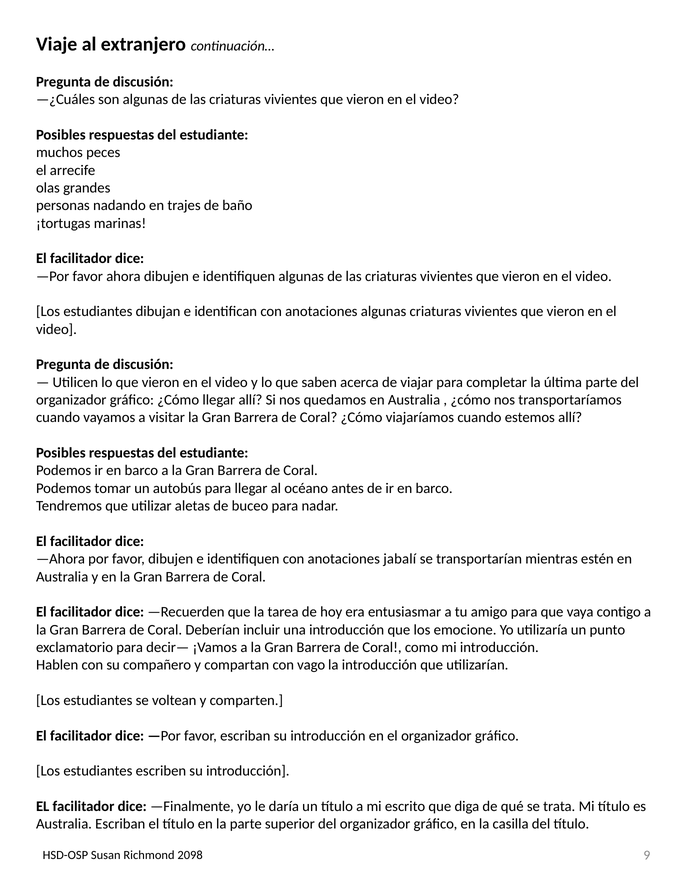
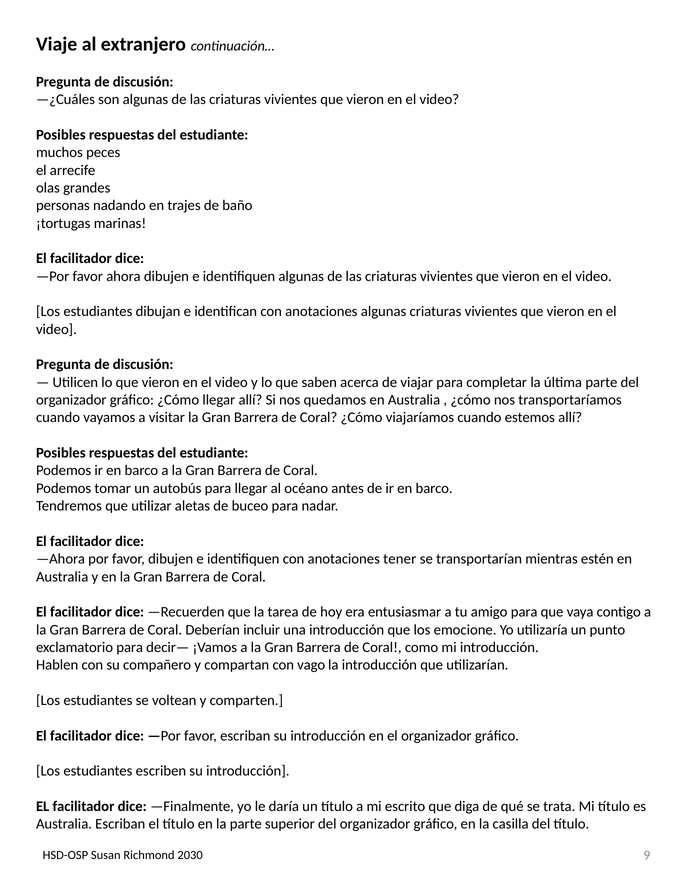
jabalí: jabalí -> tener
2098: 2098 -> 2030
